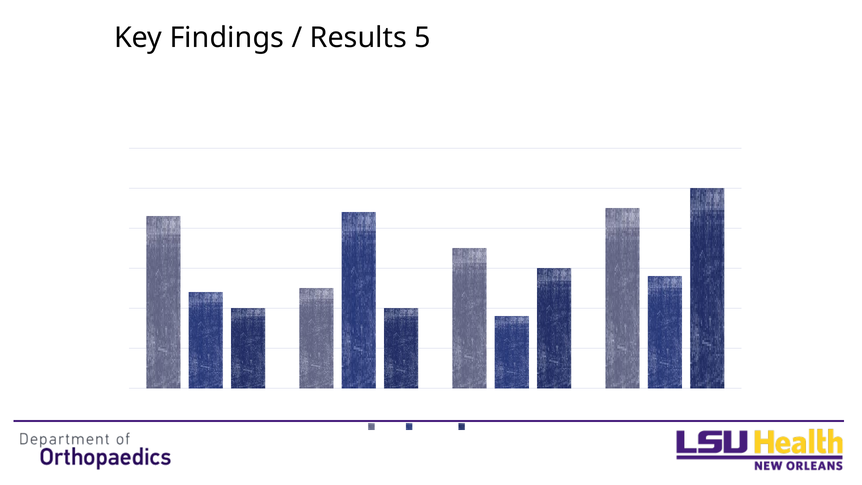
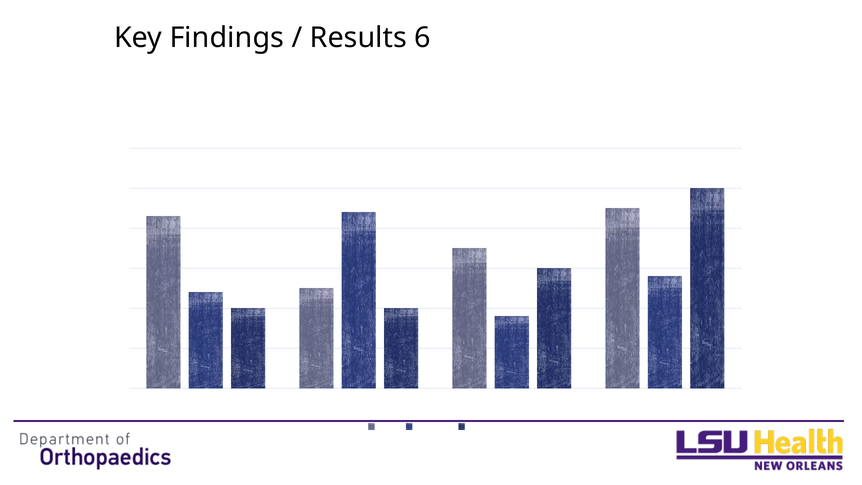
Results 5: 5 -> 6
